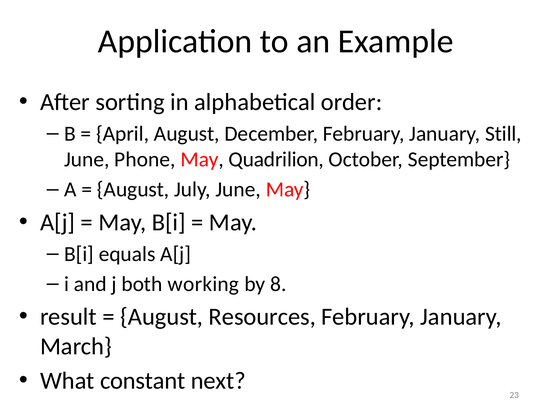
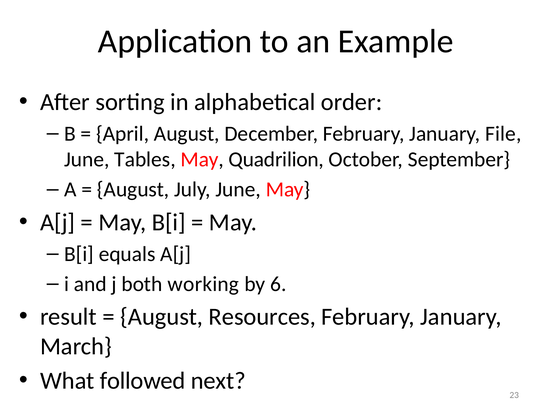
Still: Still -> File
Phone: Phone -> Tables
8: 8 -> 6
constant: constant -> followed
